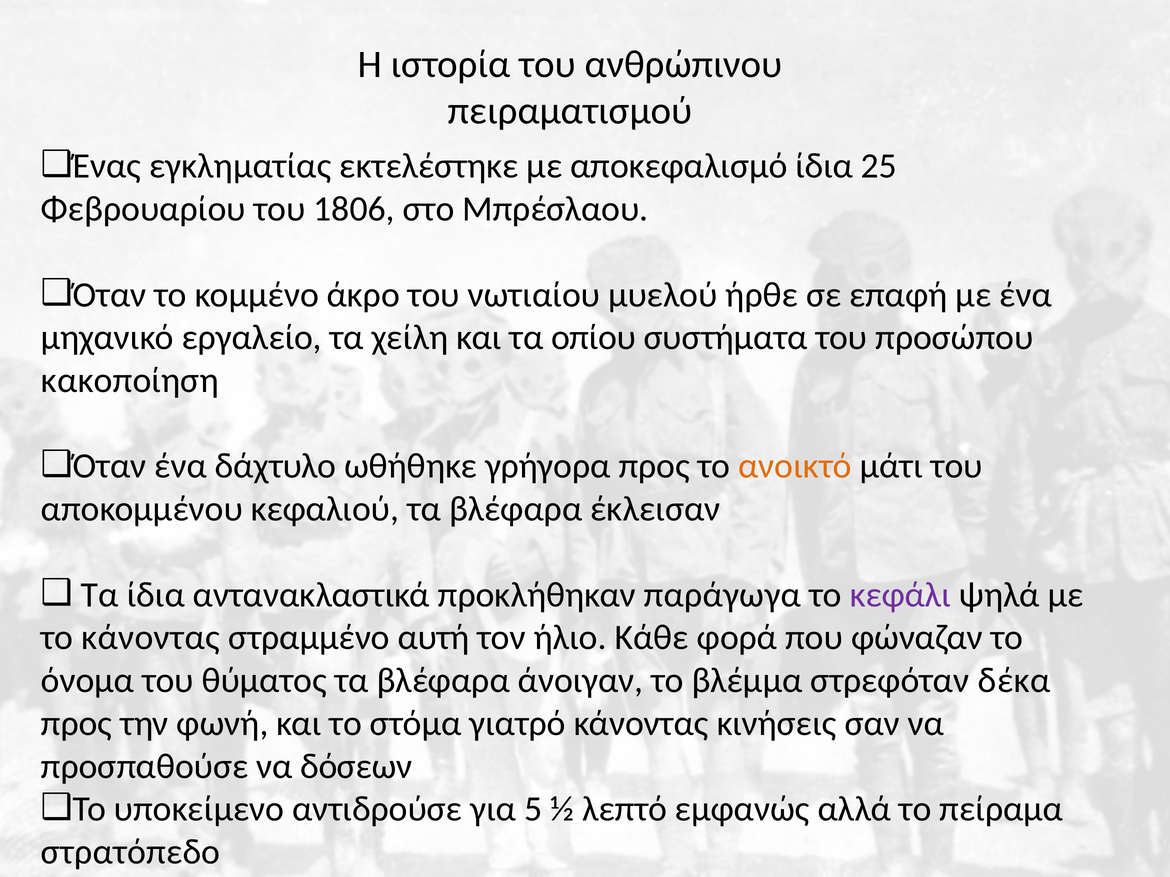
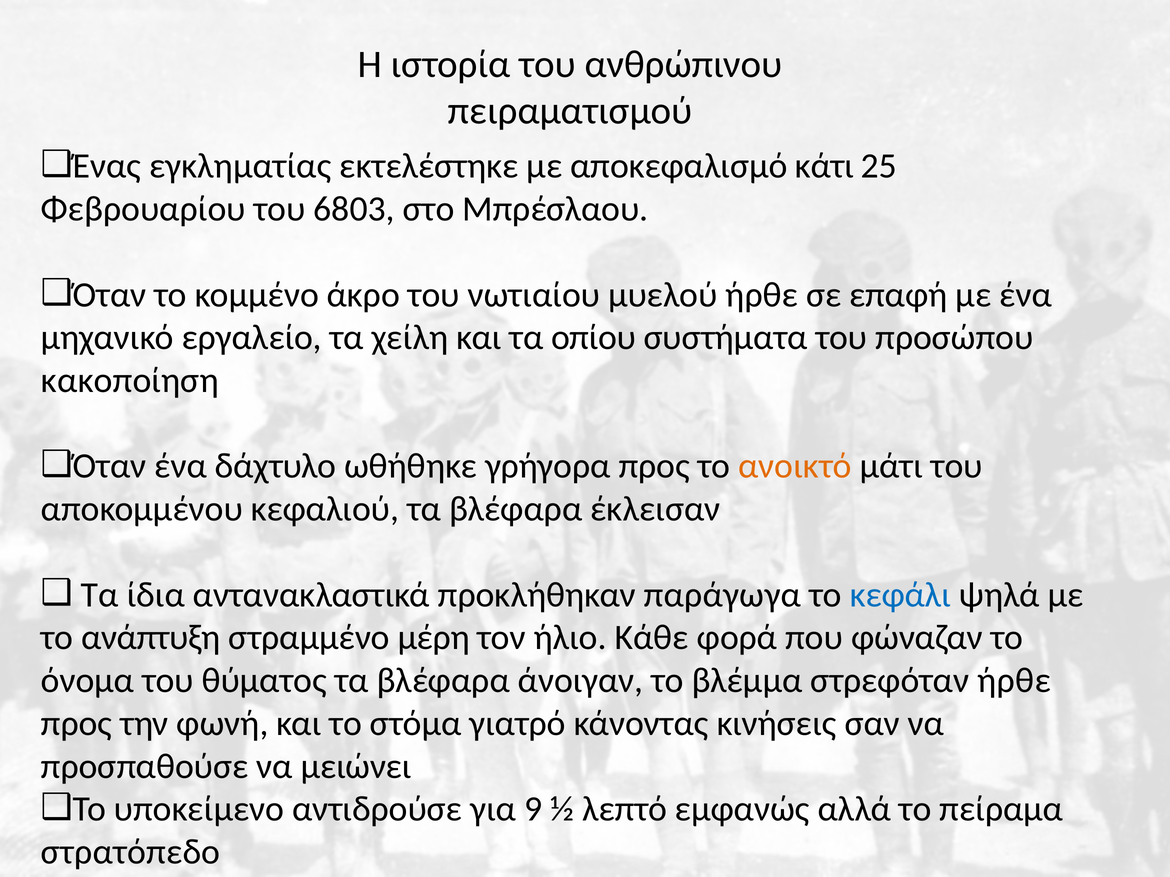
αποκεφαλισμό ίδια: ίδια -> κάτι
1806: 1806 -> 6803
κεφάλι colour: purple -> blue
το κάνοντας: κάνοντας -> ανάπτυξη
αυτή: αυτή -> μέρη
στρεφόταν δέκα: δέκα -> ήρθε
δόσεων: δόσεων -> μειώνει
5: 5 -> 9
